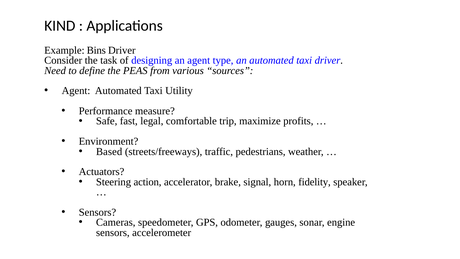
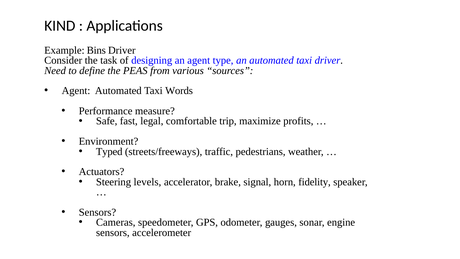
Utility: Utility -> Words
Based: Based -> Typed
action: action -> levels
